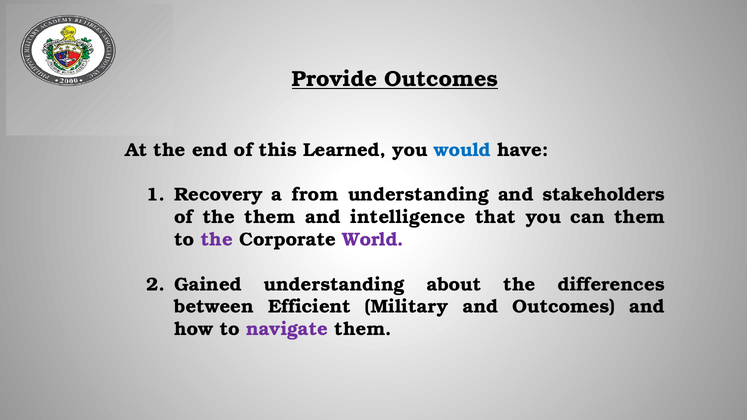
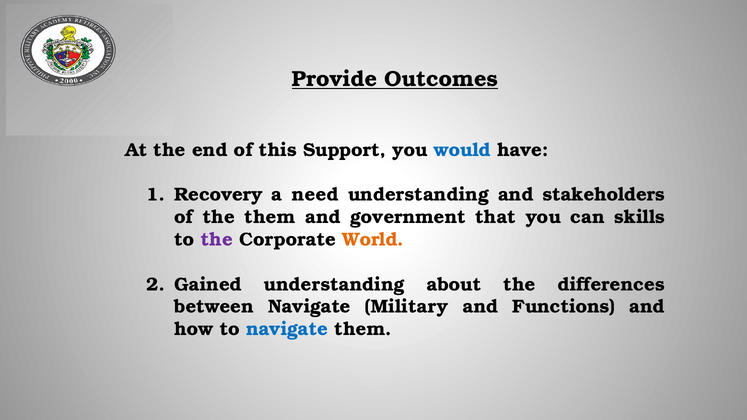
Learned: Learned -> Support
from: from -> need
intelligence: intelligence -> government
can them: them -> skills
World colour: purple -> orange
between Efficient: Efficient -> Navigate
and Outcomes: Outcomes -> Functions
navigate at (287, 329) colour: purple -> blue
